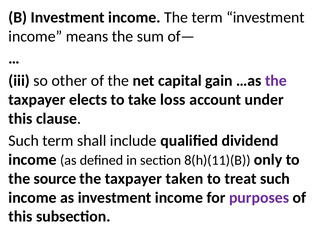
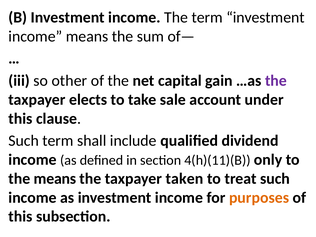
loss: loss -> sale
8(h)(11)(B: 8(h)(11)(B -> 4(h)(11)(B
the source: source -> means
purposes colour: purple -> orange
